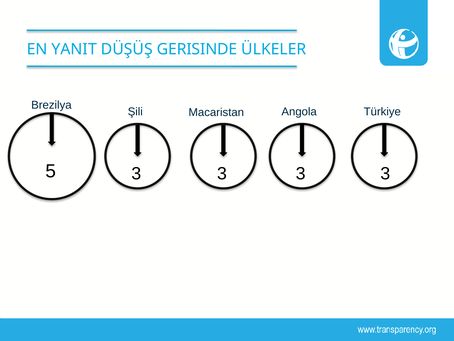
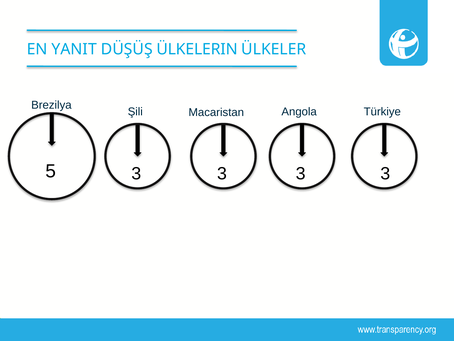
GERISINDE: GERISINDE -> ÜLKELERIN
